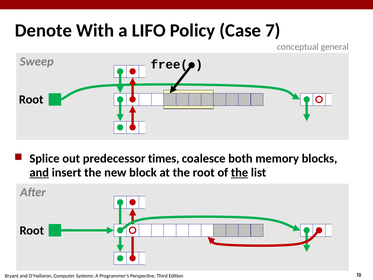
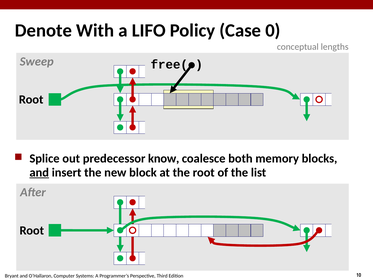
7: 7 -> 0
general: general -> lengths
times: times -> know
the at (240, 172) underline: present -> none
